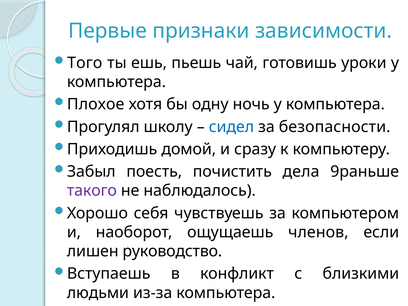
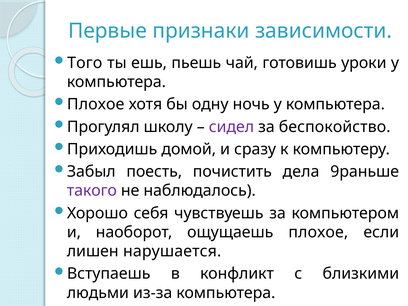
сидел colour: blue -> purple
безопасности: безопасности -> беспокойство
ощущаешь членов: членов -> плохое
руководство: руководство -> нарушается
